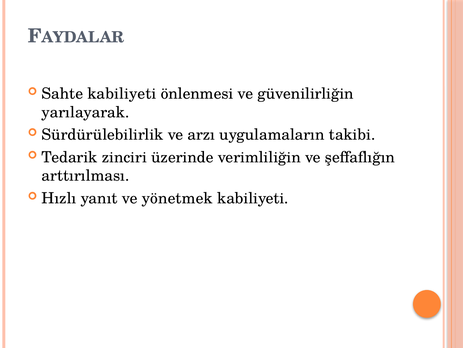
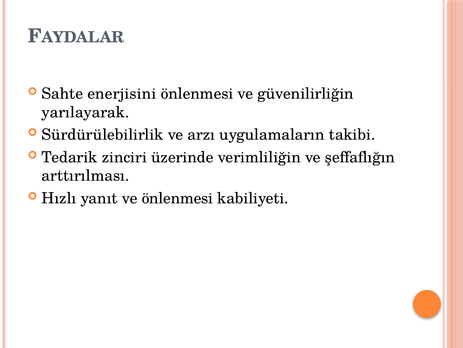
Sahte kabiliyeti: kabiliyeti -> enerjisini
ve yönetmek: yönetmek -> önlenmesi
